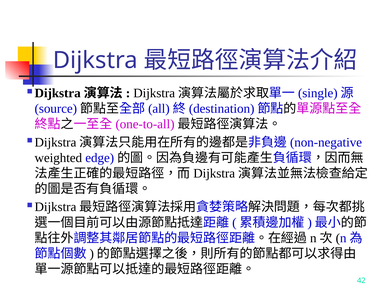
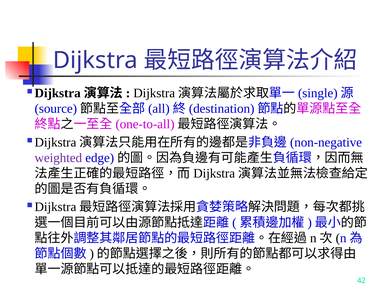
weighted colour: black -> purple
